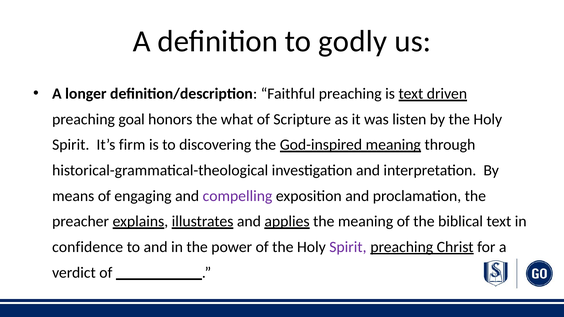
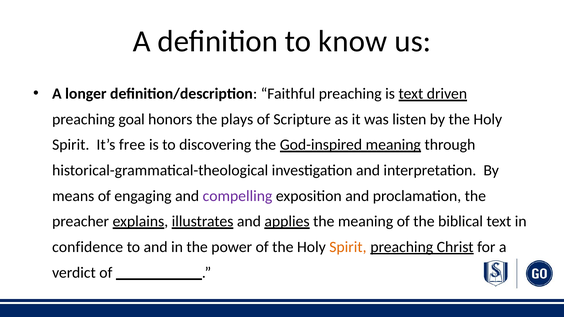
godly: godly -> know
what: what -> plays
firm: firm -> free
Spirit at (348, 247) colour: purple -> orange
